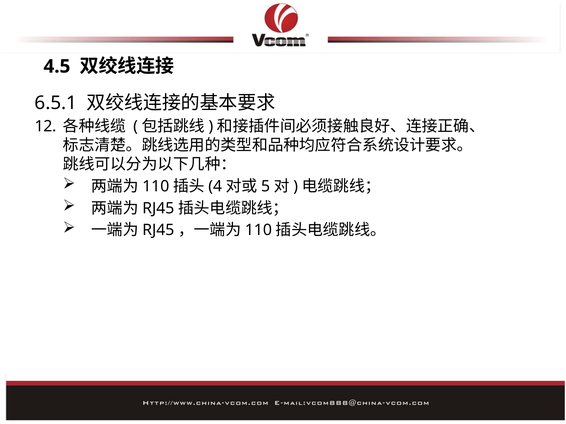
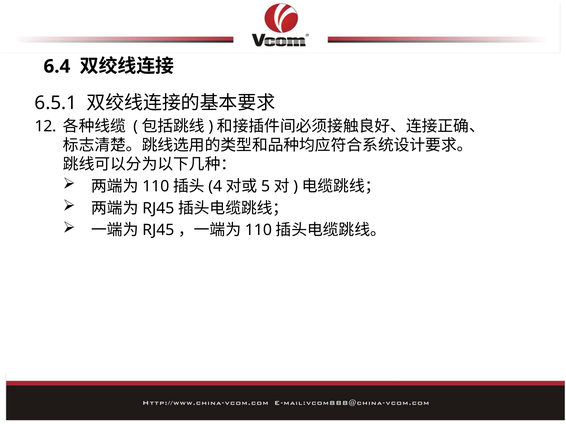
4.5: 4.5 -> 6.4
